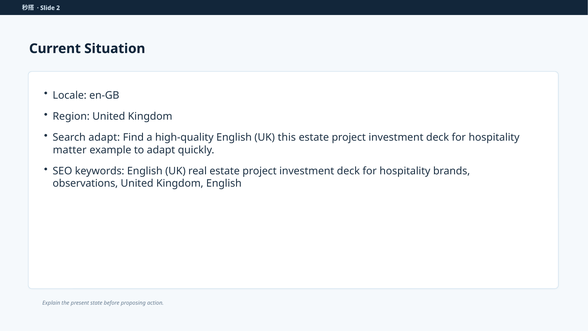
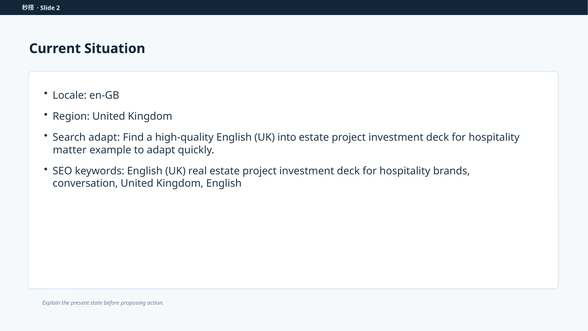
this: this -> into
observations: observations -> conversation
